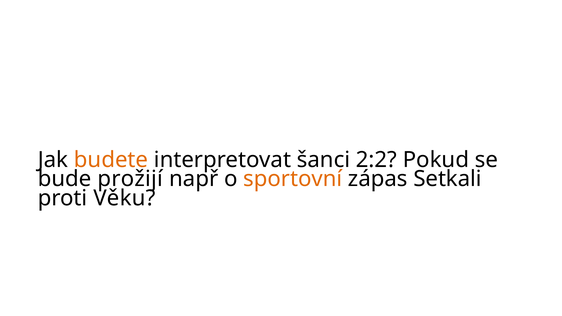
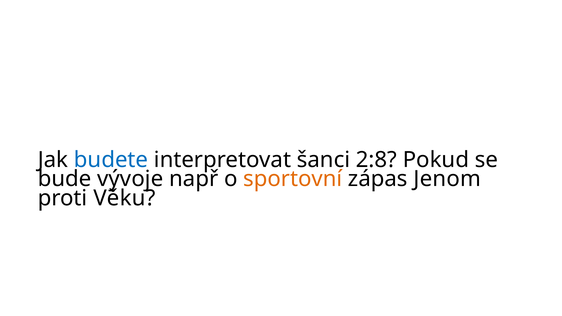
budete colour: orange -> blue
2:2: 2:2 -> 2:8
prožijí: prožijí -> vývoje
Setkali: Setkali -> Jenom
